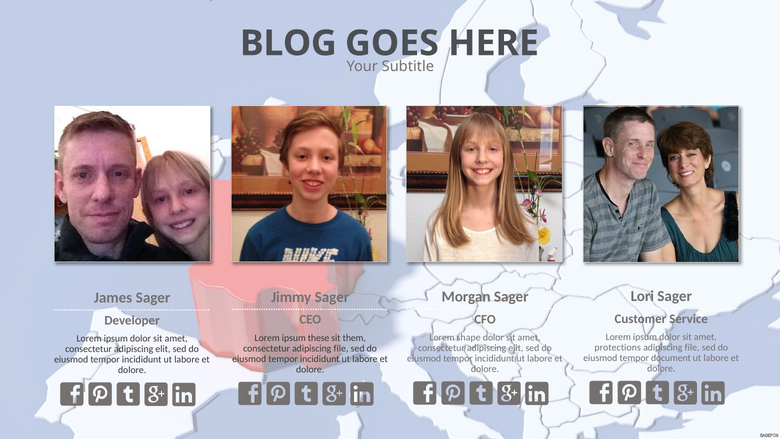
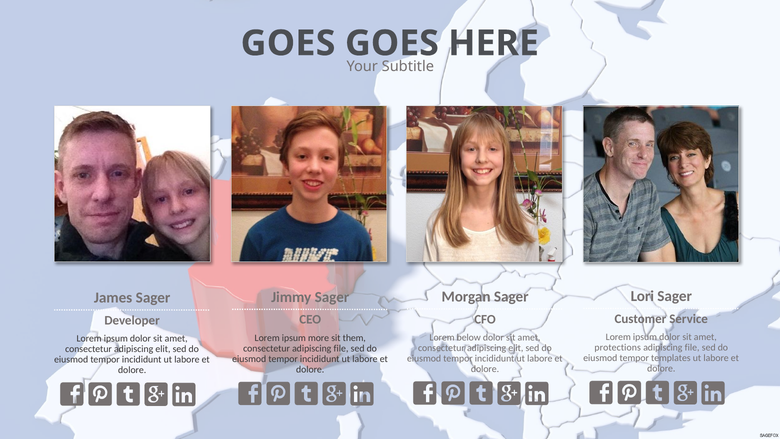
BLOG at (288, 43): BLOG -> GOES
shape: shape -> below
these: these -> more
document: document -> templates
